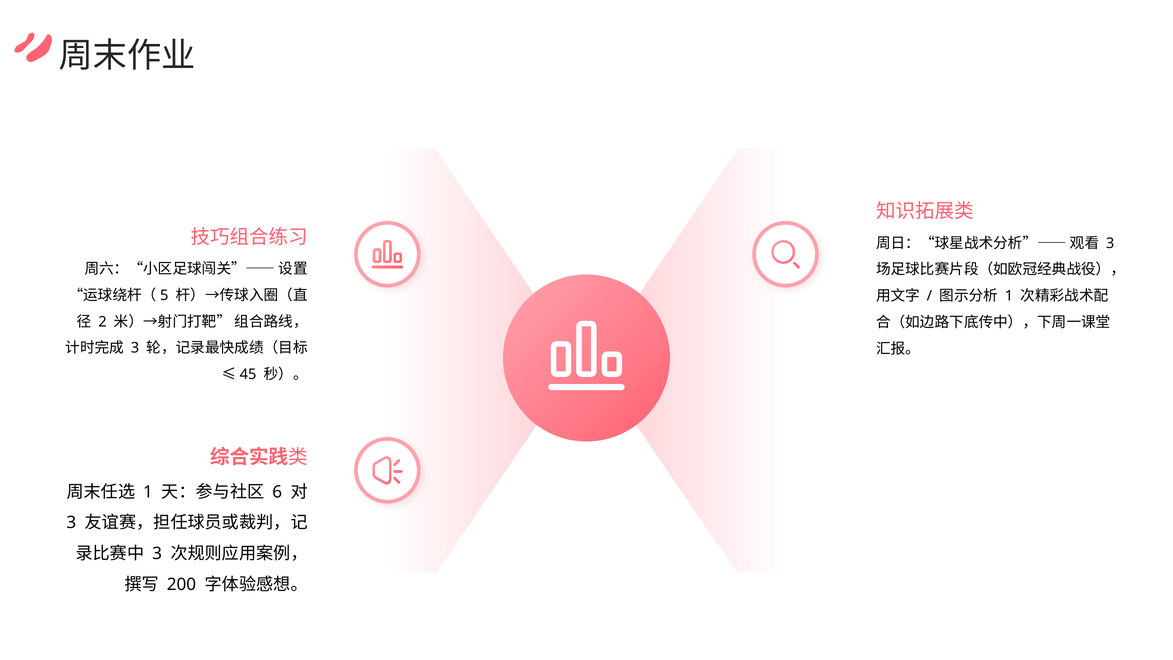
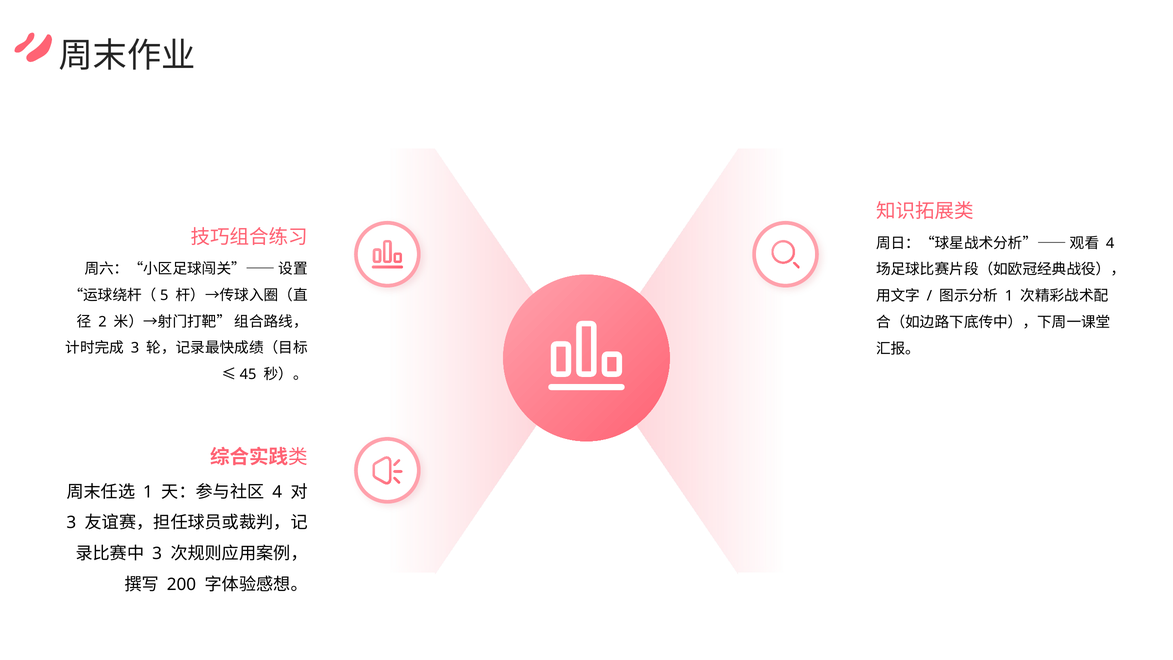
3 at (1110, 243): 3 -> 4
6 at (277, 492): 6 -> 4
